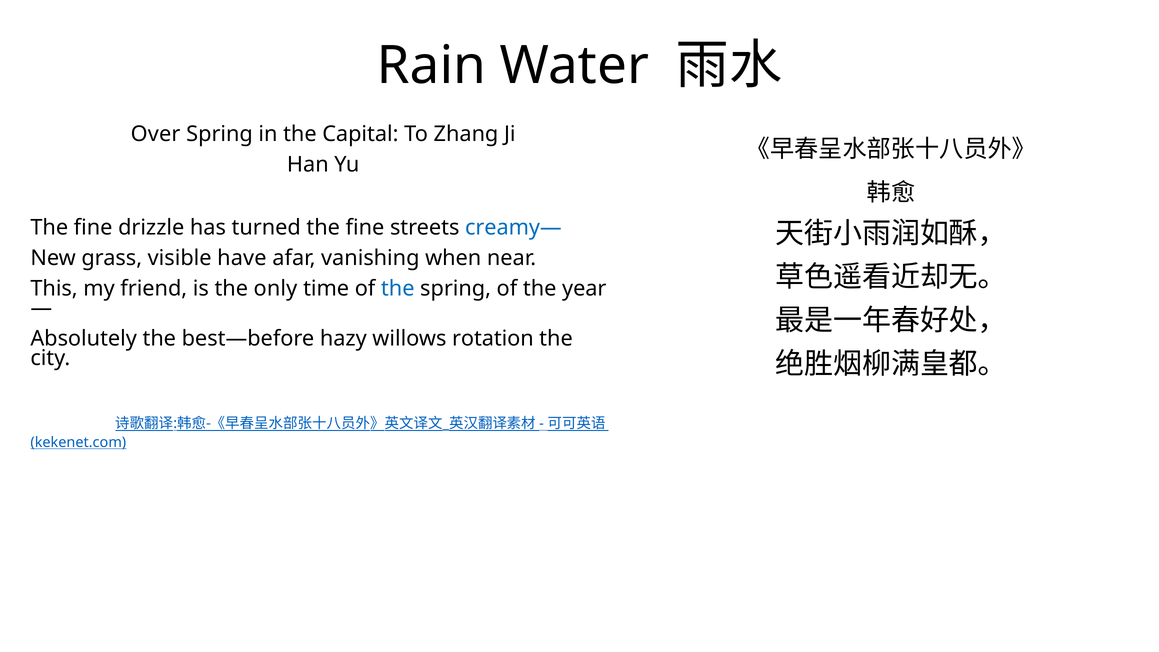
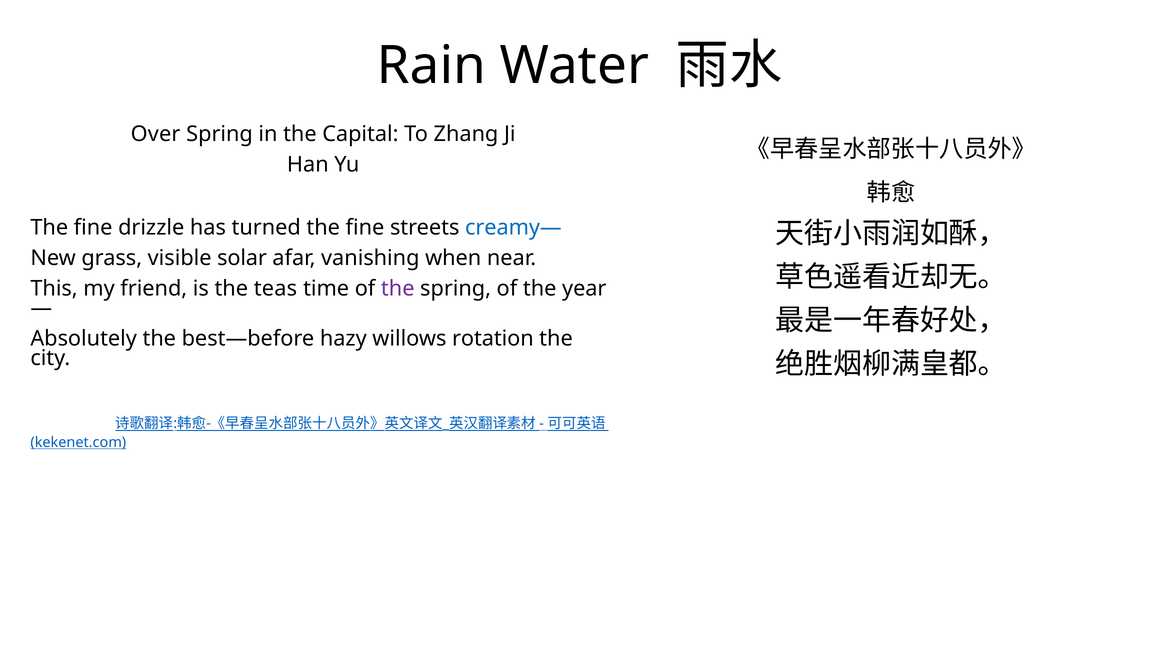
have: have -> solar
only: only -> teas
the at (398, 289) colour: blue -> purple
